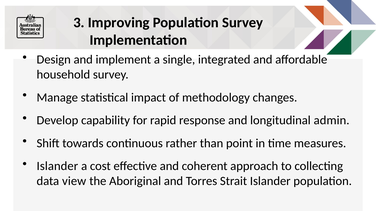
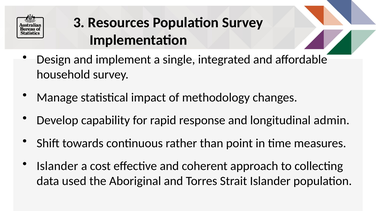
Improving: Improving -> Resources
view: view -> used
